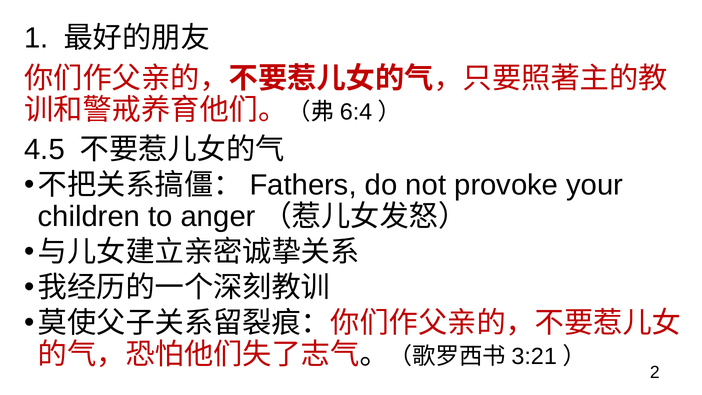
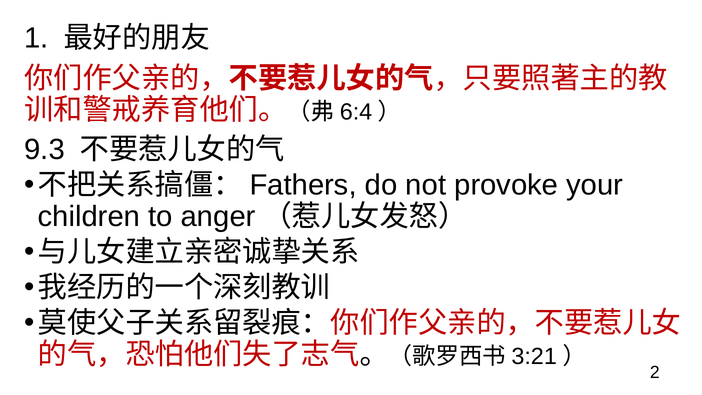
4.5: 4.5 -> 9.3
